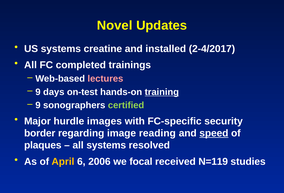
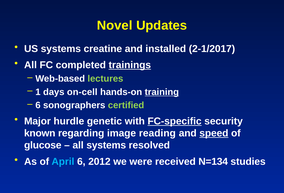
2-4/2017: 2-4/2017 -> 2-1/2017
trainings underline: none -> present
lectures colour: pink -> light green
9 at (38, 92): 9 -> 1
on-test: on-test -> on-cell
9 at (38, 106): 9 -> 6
images: images -> genetic
FC-specific underline: none -> present
border: border -> known
plaques: plaques -> glucose
April colour: yellow -> light blue
2006: 2006 -> 2012
focal: focal -> were
N=119: N=119 -> N=134
